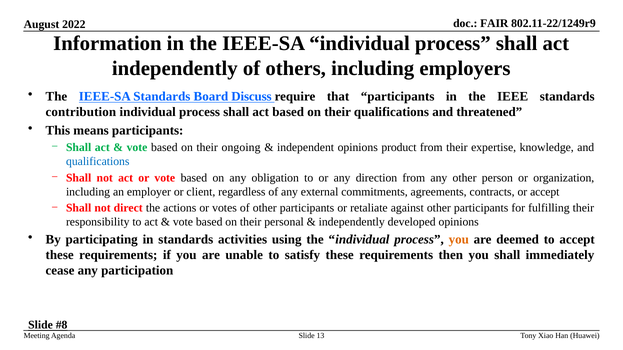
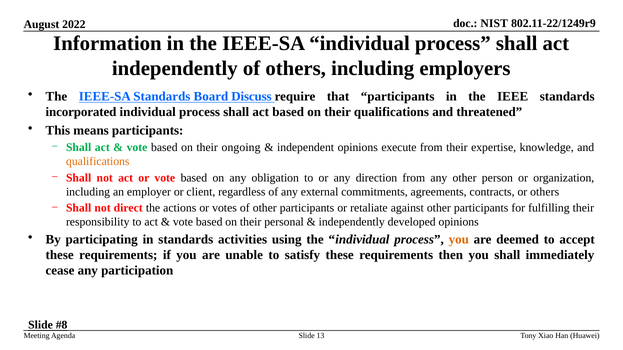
FAIR: FAIR -> NIST
contribution: contribution -> incorporated
product: product -> execute
qualifications at (98, 162) colour: blue -> orange
or accept: accept -> others
